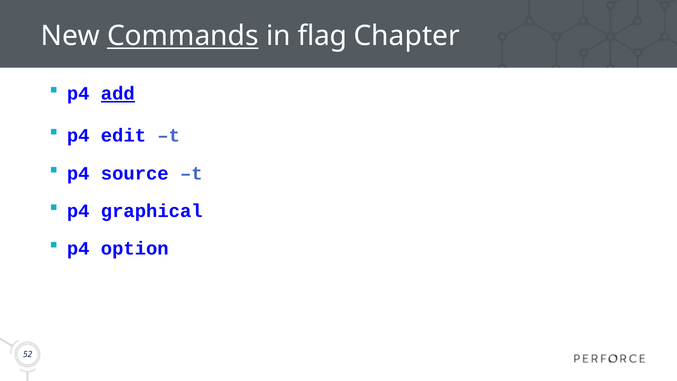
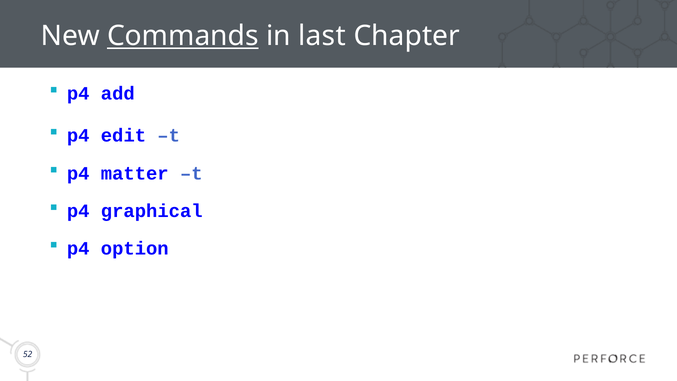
flag: flag -> last
add underline: present -> none
source: source -> matter
